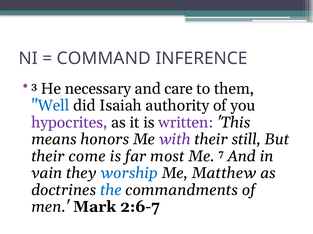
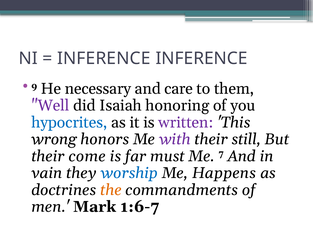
COMMAND at (104, 59): COMMAND -> INFERENCE
3: 3 -> 9
Well colour: blue -> purple
authority: authority -> honoring
hypocrites colour: purple -> blue
means: means -> wrong
most: most -> must
Matthew: Matthew -> Happens
the colour: blue -> orange
2:6-7: 2:6-7 -> 1:6-7
